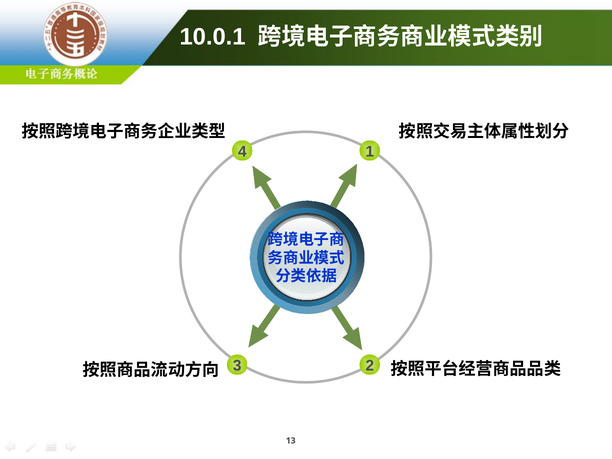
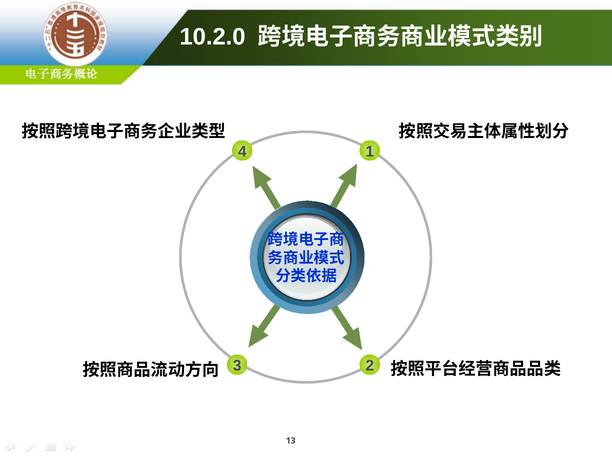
10.0.1: 10.0.1 -> 10.2.0
